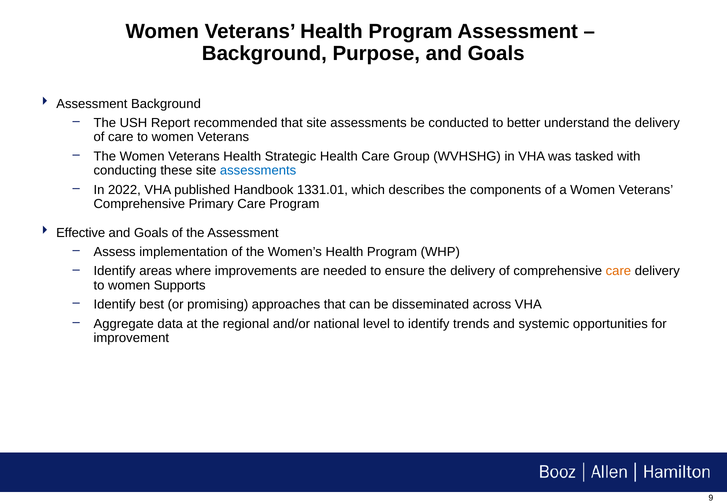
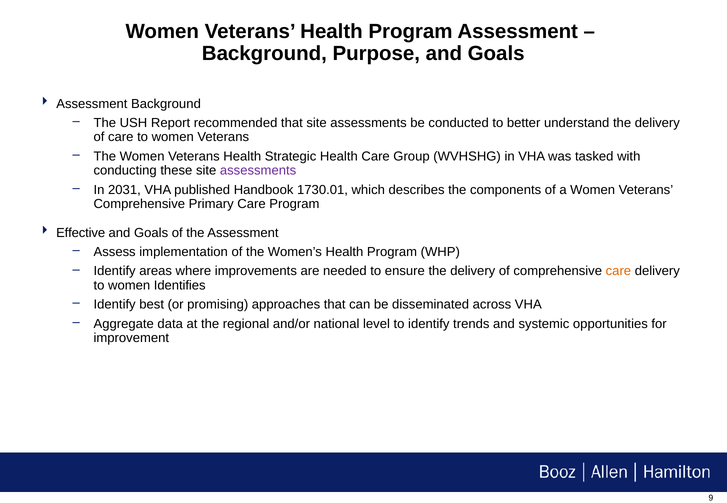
assessments at (258, 171) colour: blue -> purple
2022: 2022 -> 2031
1331.01: 1331.01 -> 1730.01
Supports: Supports -> Identifies
